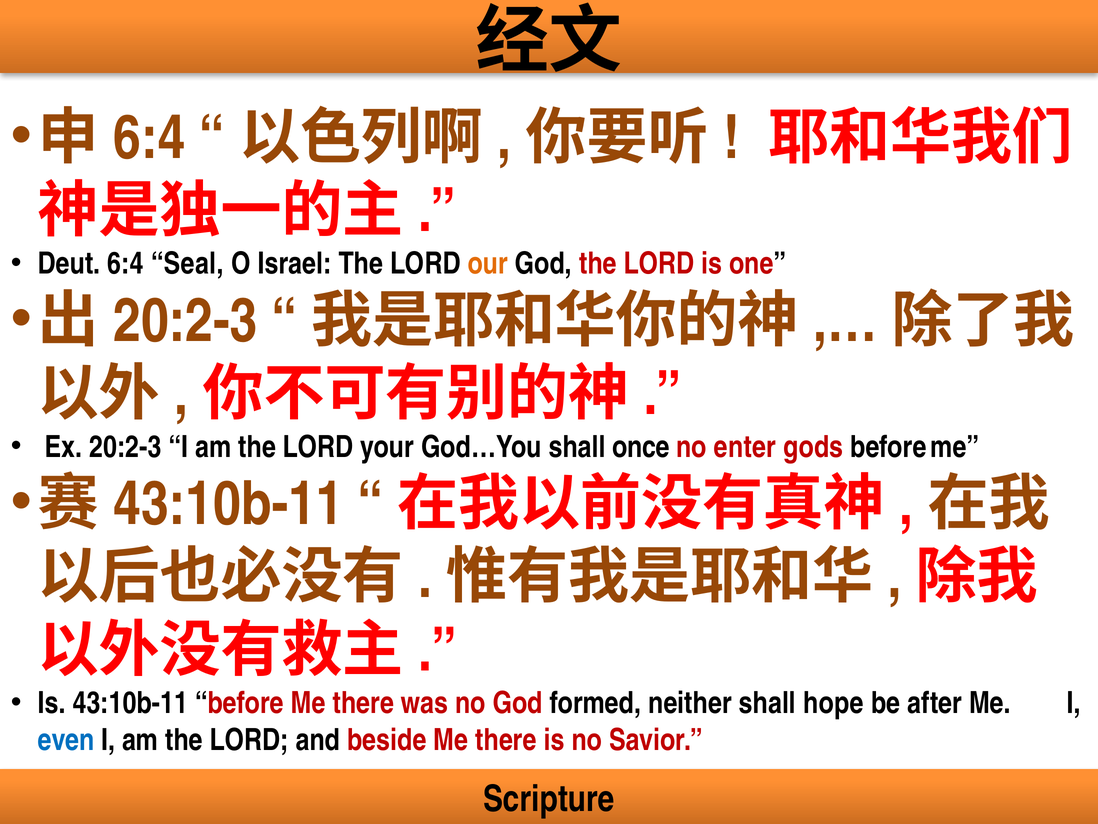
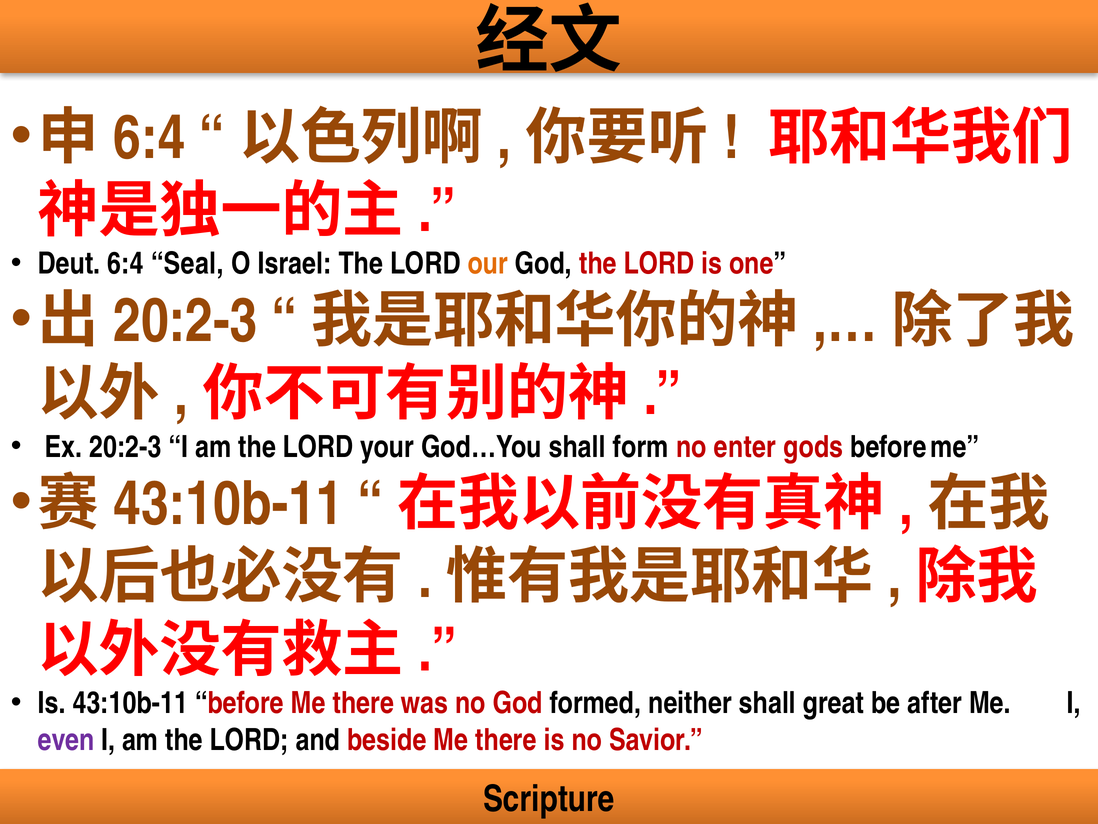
once: once -> form
hope: hope -> great
even colour: blue -> purple
